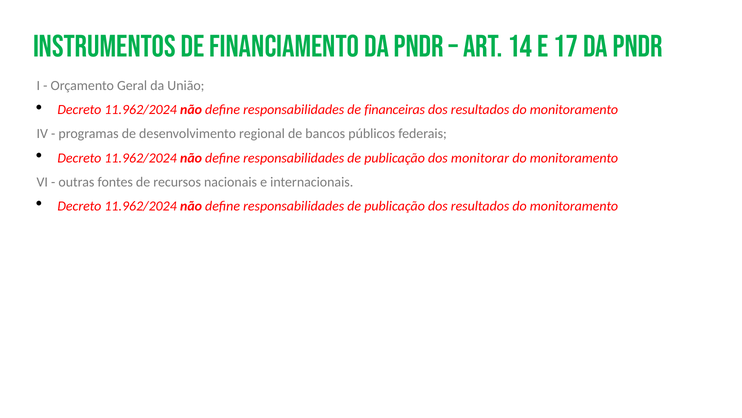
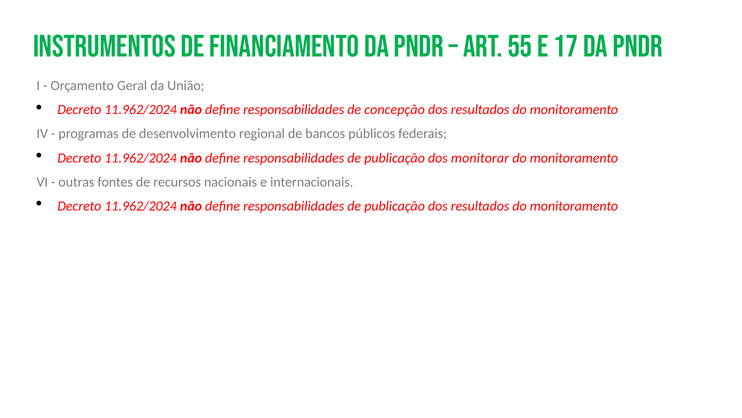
14: 14 -> 55
financeiras: financeiras -> concepção
